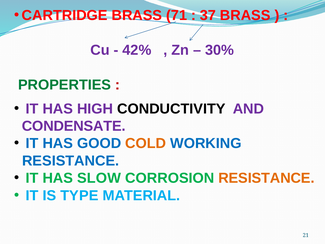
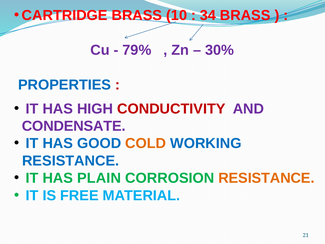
71: 71 -> 10
37: 37 -> 34
42%: 42% -> 79%
PROPERTIES colour: green -> blue
CONDUCTIVITY colour: black -> red
SLOW: SLOW -> PLAIN
TYPE: TYPE -> FREE
